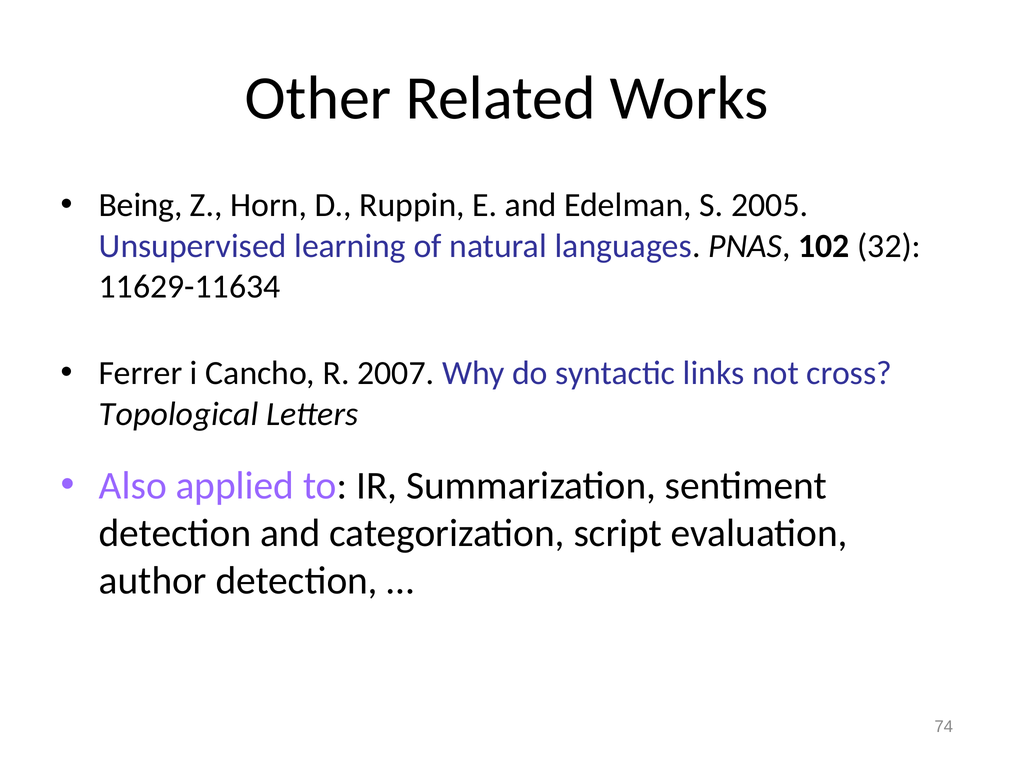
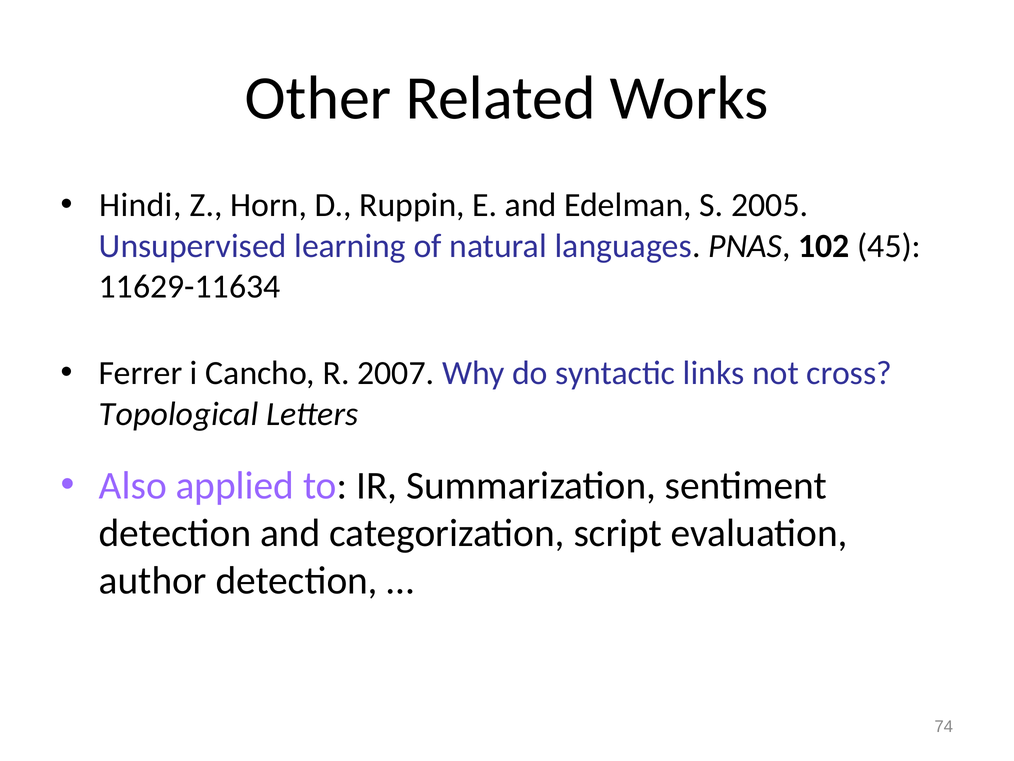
Being: Being -> Hindi
32: 32 -> 45
